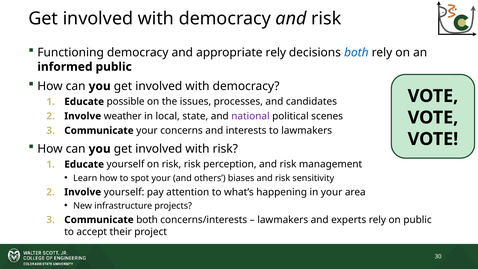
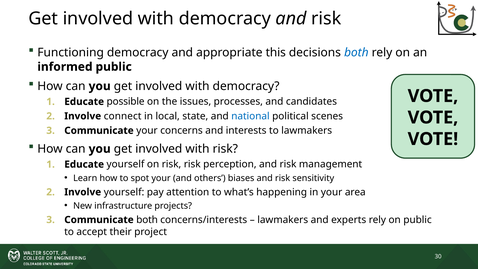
appropriate rely: rely -> this
weather: weather -> connect
national colour: purple -> blue
